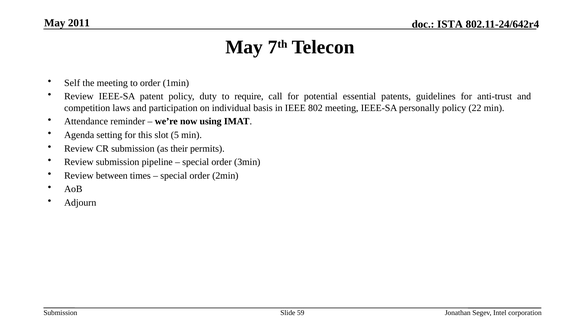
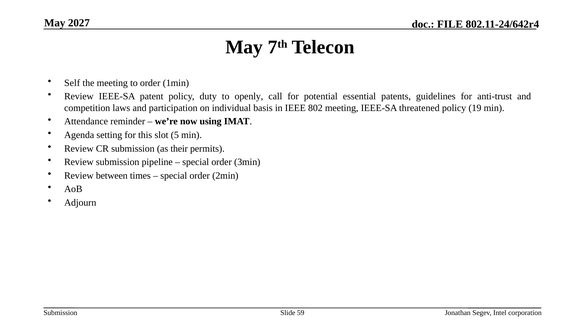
2011: 2011 -> 2027
ISTA: ISTA -> FILE
require: require -> openly
personally: personally -> threatened
22: 22 -> 19
